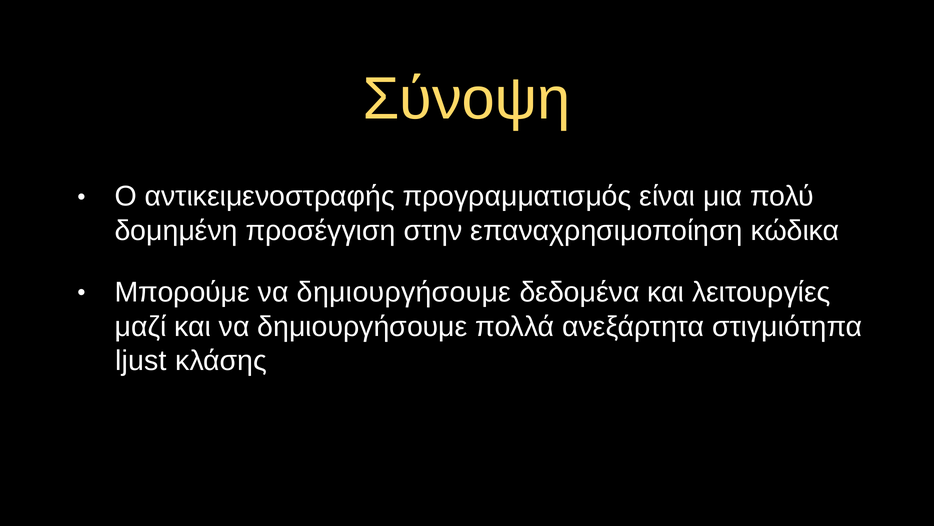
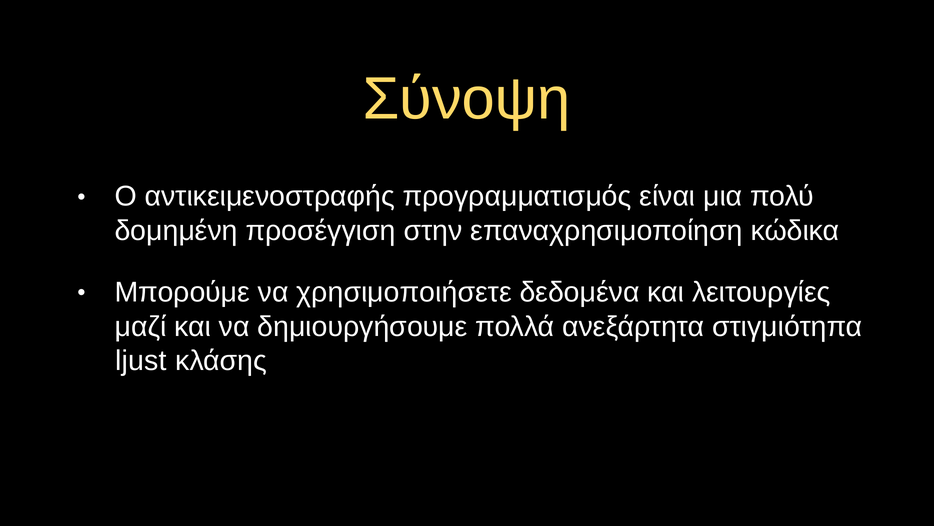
Μπορούμε να δημιουργήσουμε: δημιουργήσουμε -> χρησιμοποιήσετε
